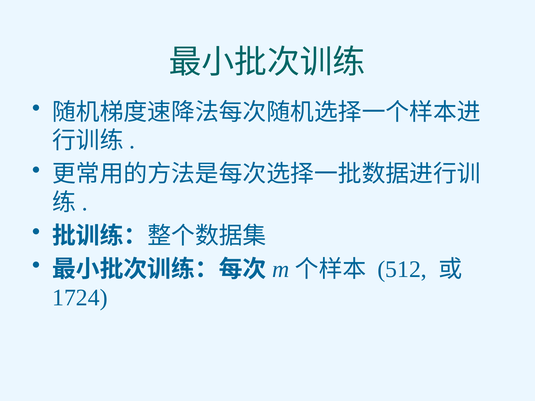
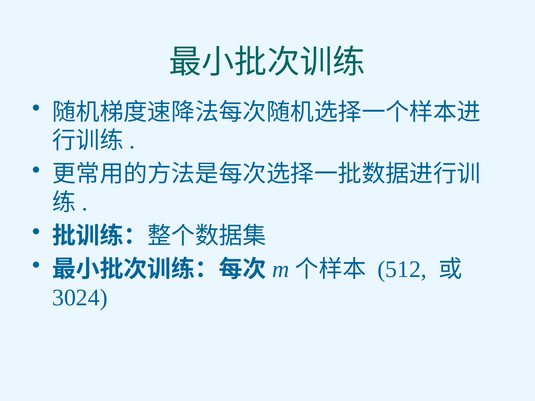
1724: 1724 -> 3024
